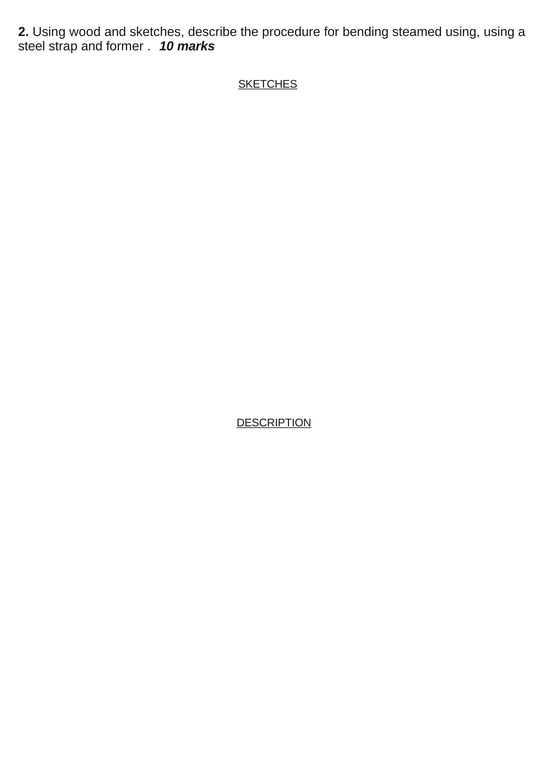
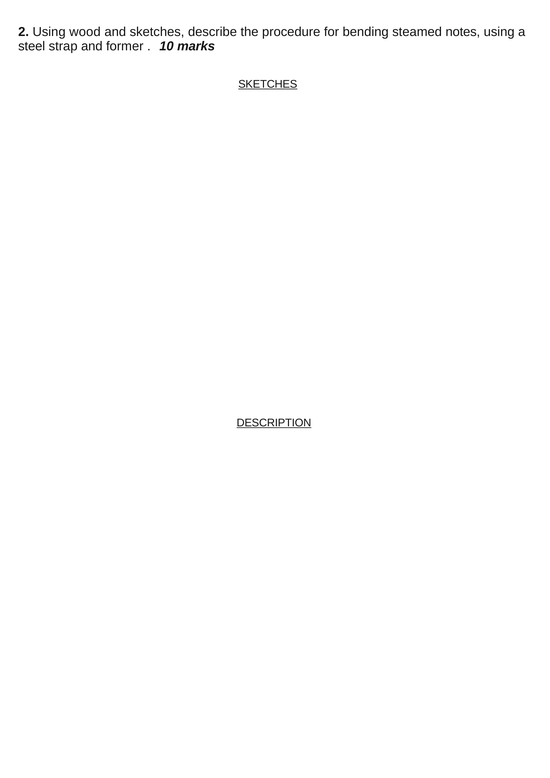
steamed using: using -> notes
